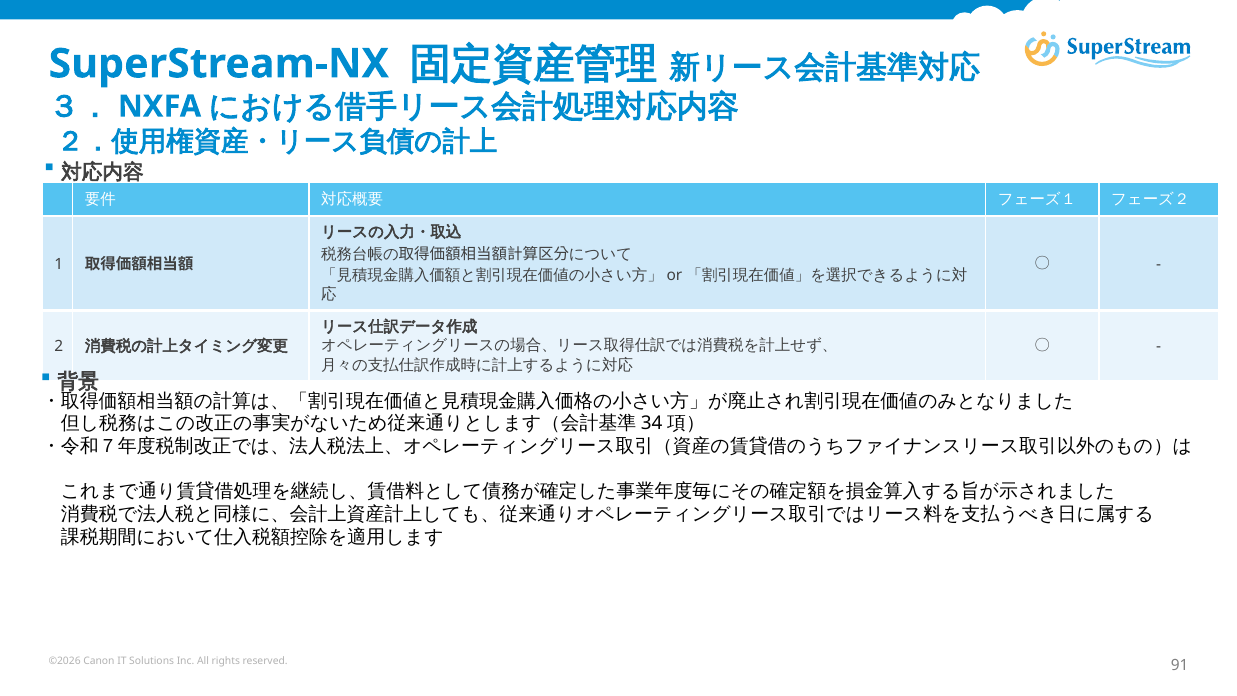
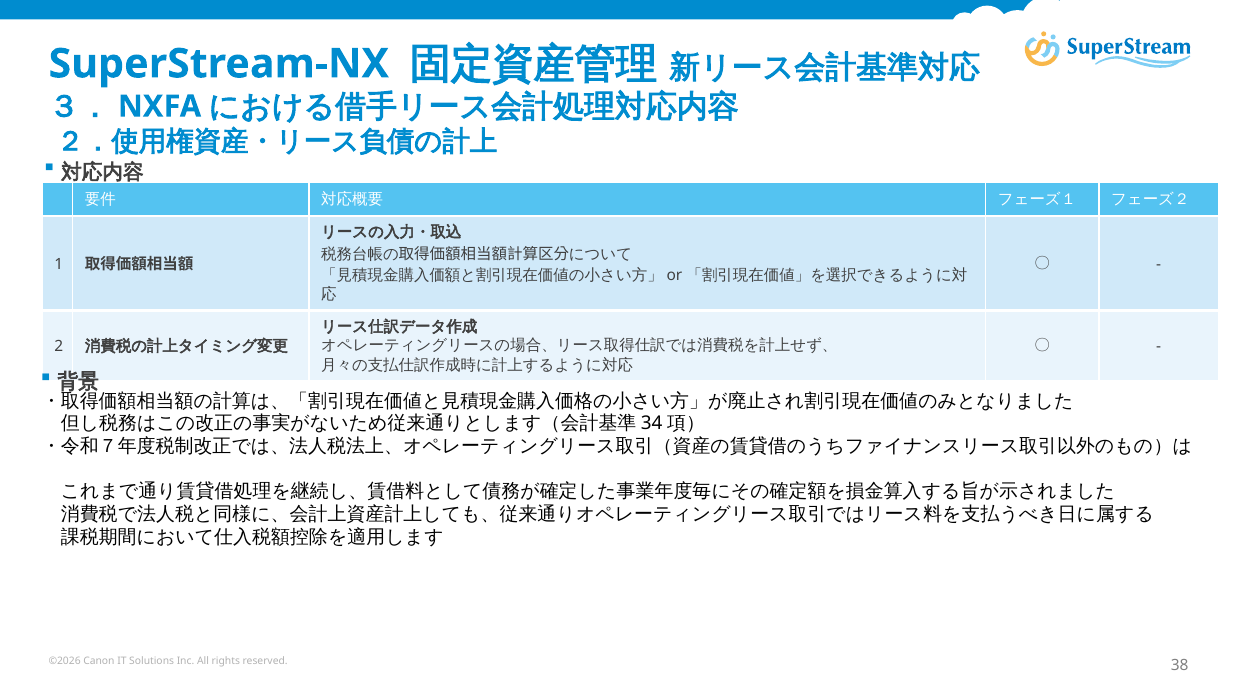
91: 91 -> 38
